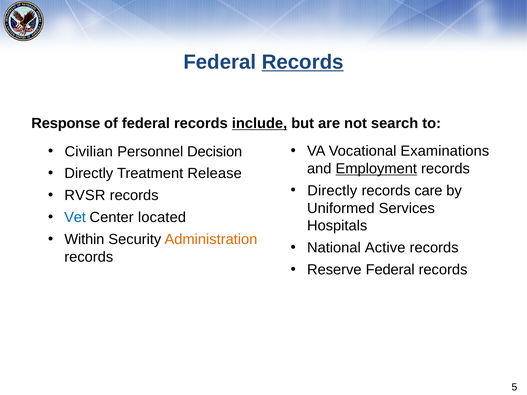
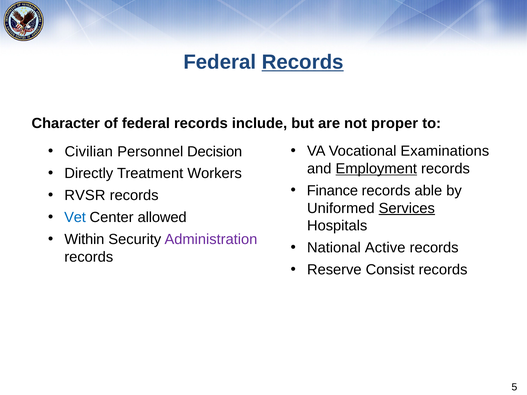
Response: Response -> Character
include underline: present -> none
search: search -> proper
Release: Release -> Workers
Directly at (332, 191): Directly -> Finance
care: care -> able
Services underline: none -> present
located: located -> allowed
Administration colour: orange -> purple
Reserve Federal: Federal -> Consist
